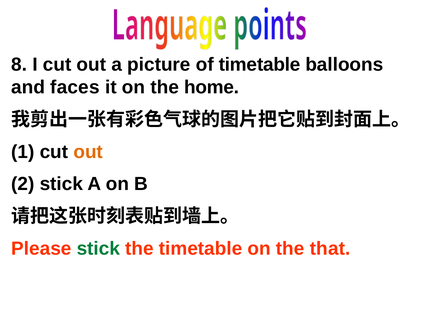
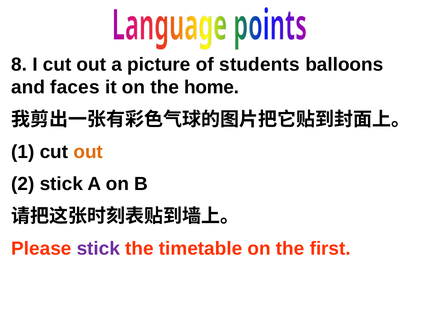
of timetable: timetable -> students
stick at (98, 249) colour: green -> purple
that: that -> first
